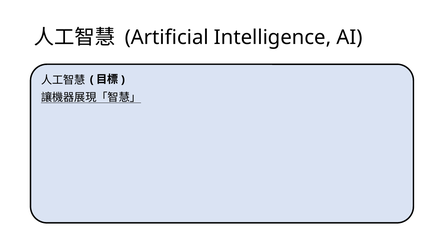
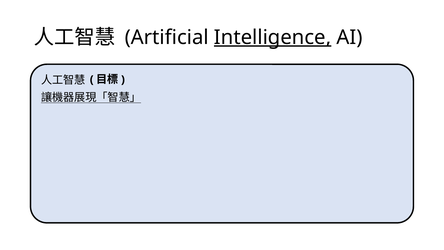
Intelligence underline: none -> present
